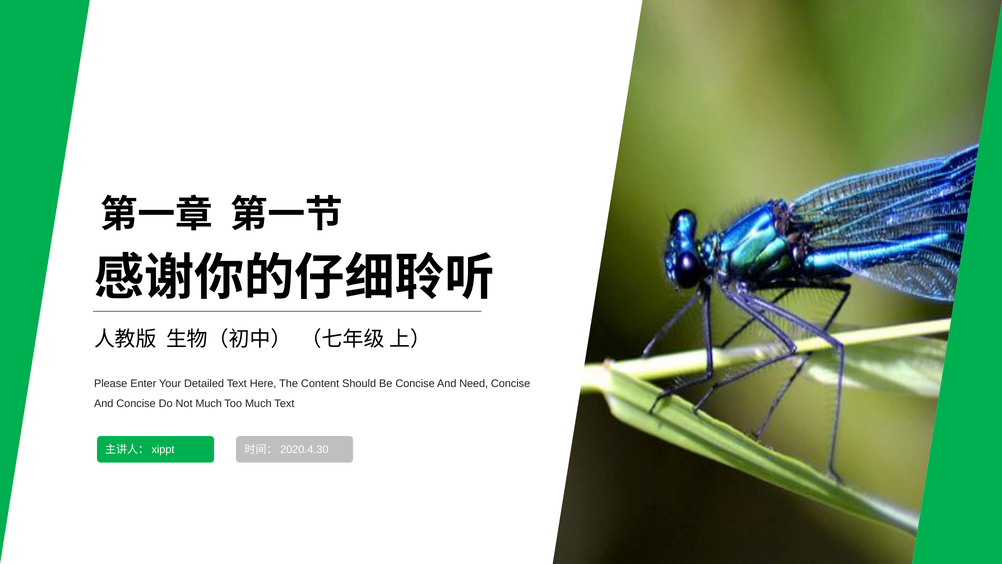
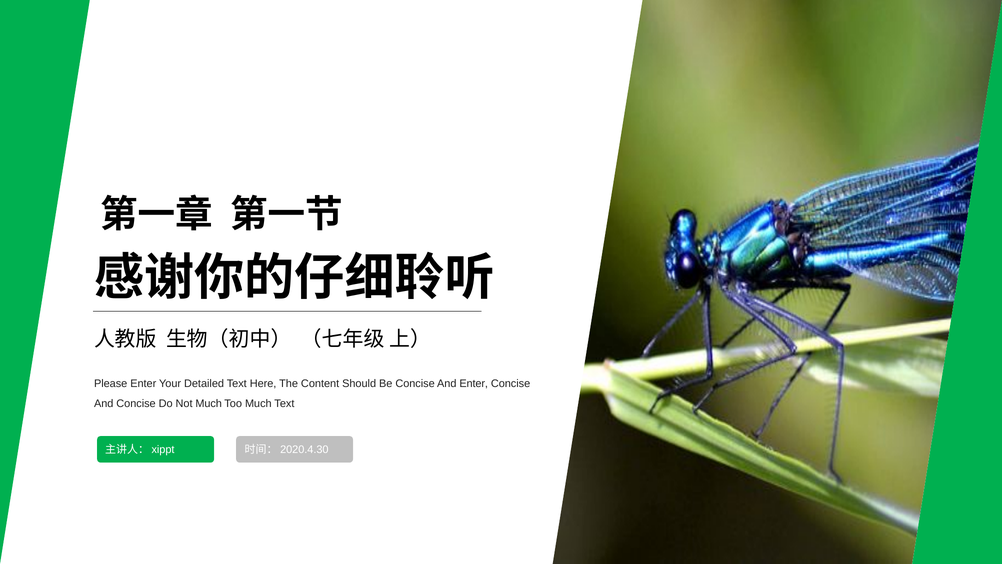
And Need: Need -> Enter
